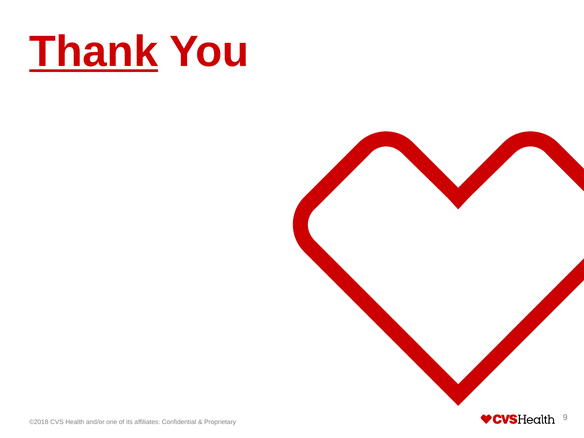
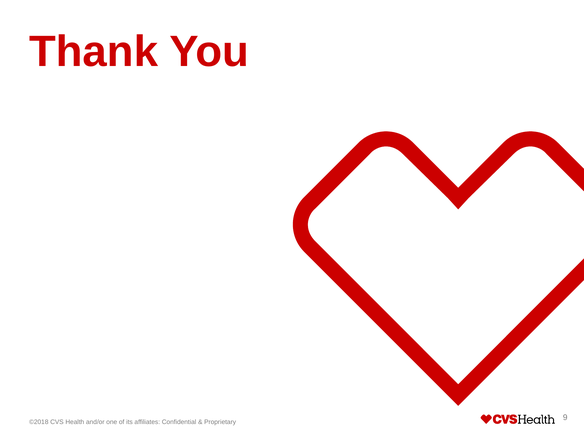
Thank underline: present -> none
